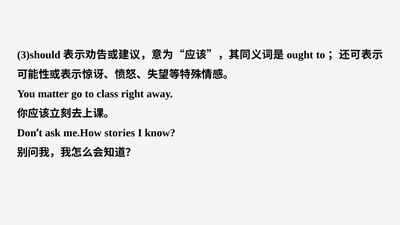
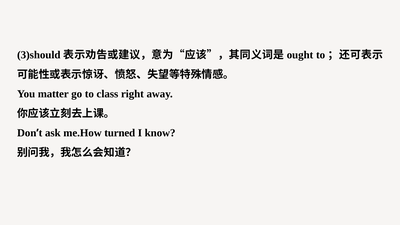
stories: stories -> turned
